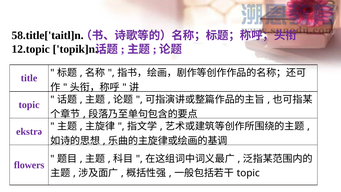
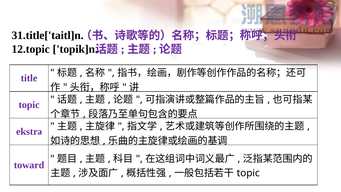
58.title['taitl]n: 58.title['taitl]n -> 31.title['taitl]n
flowers: flowers -> toward
